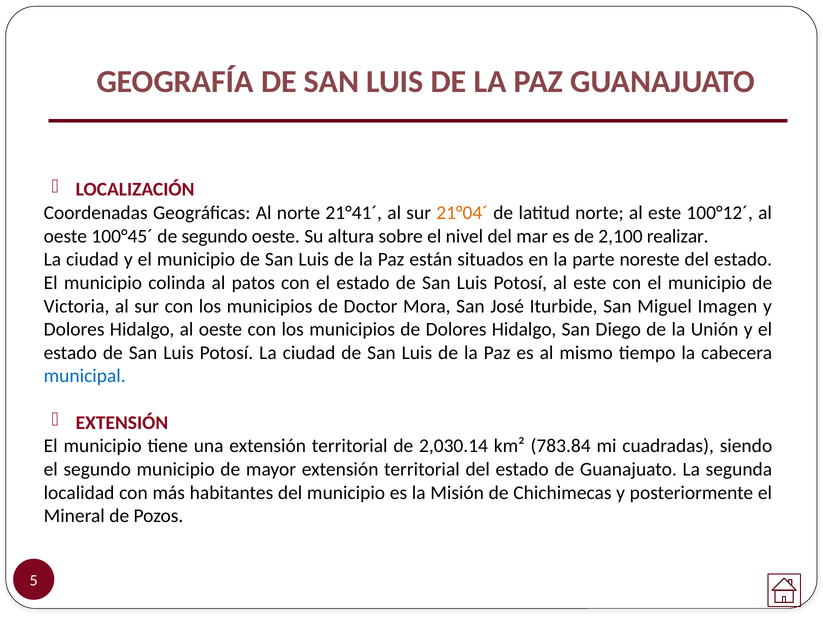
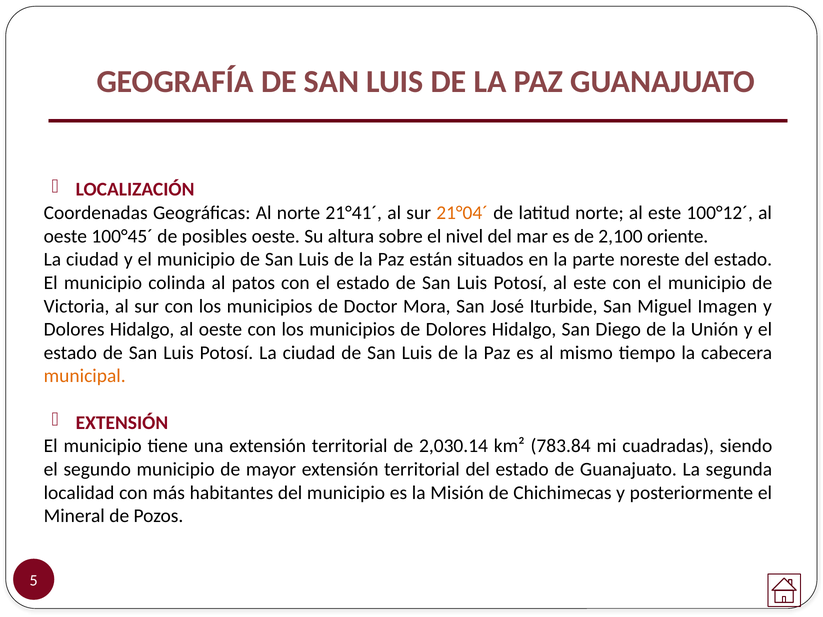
de segundo: segundo -> posibles
realizar: realizar -> oriente
municipal colour: blue -> orange
